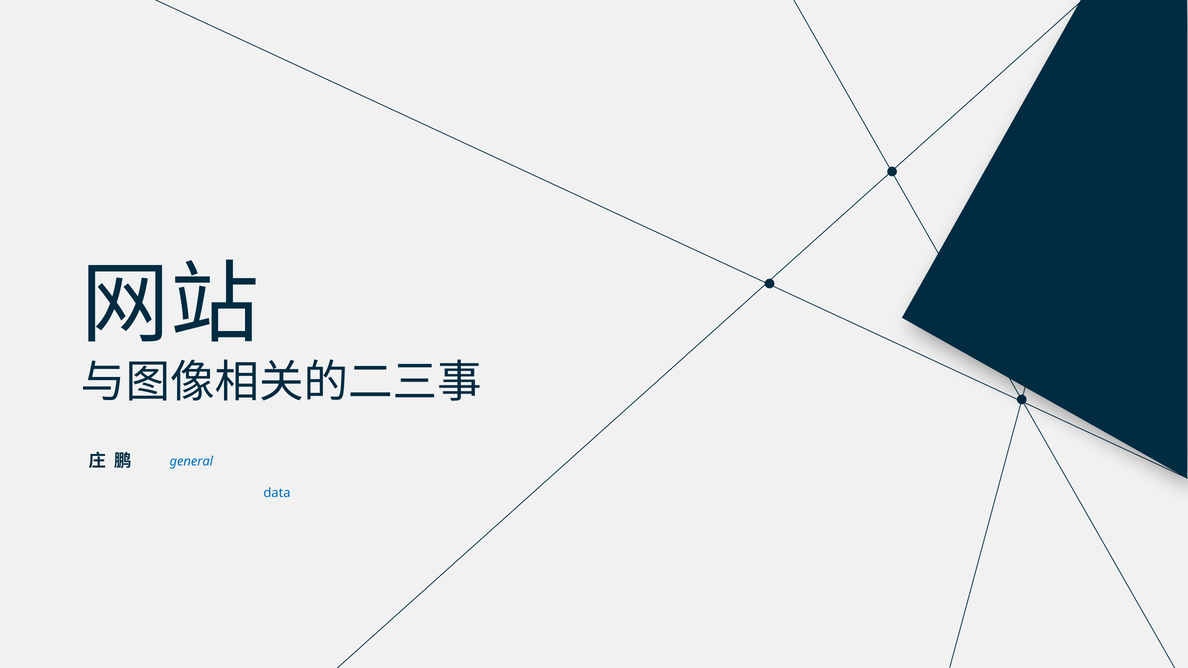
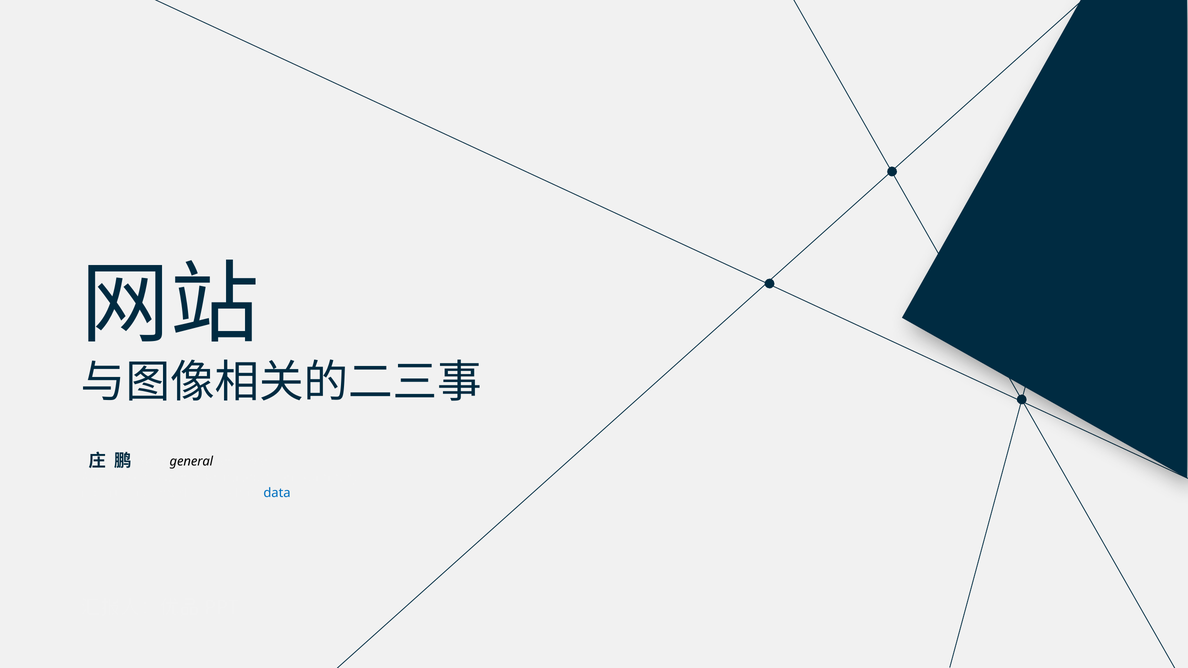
general colour: blue -> black
